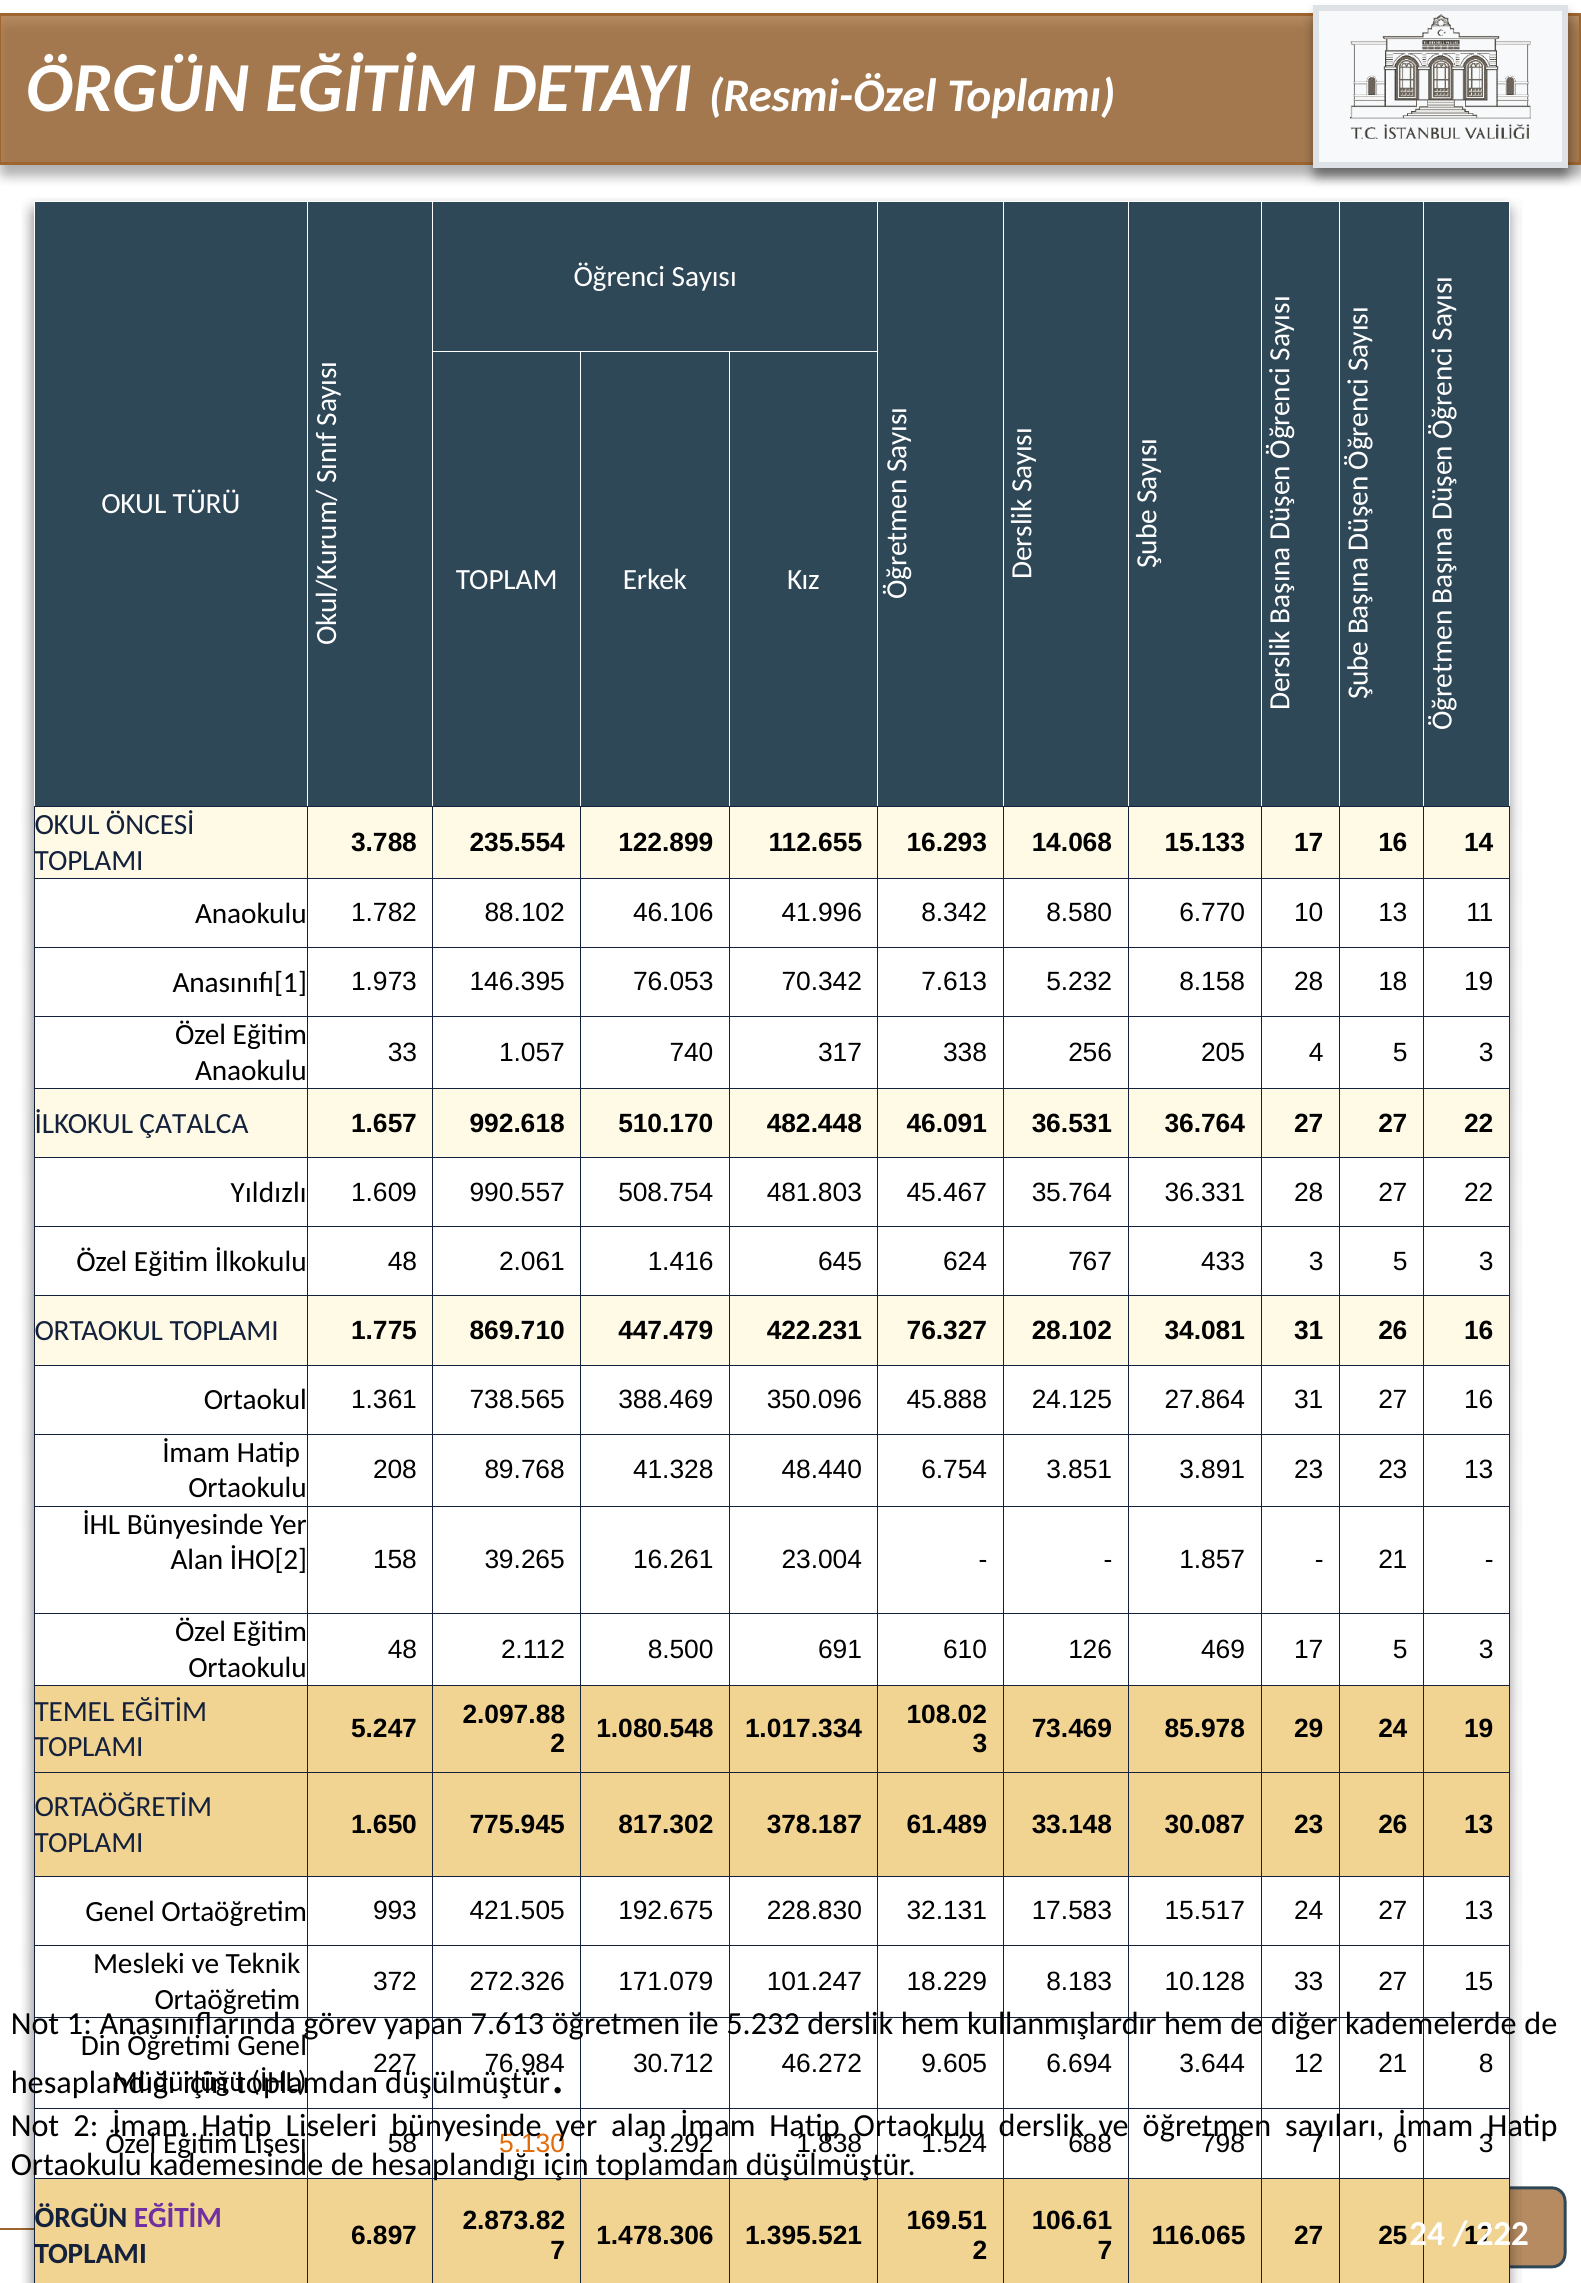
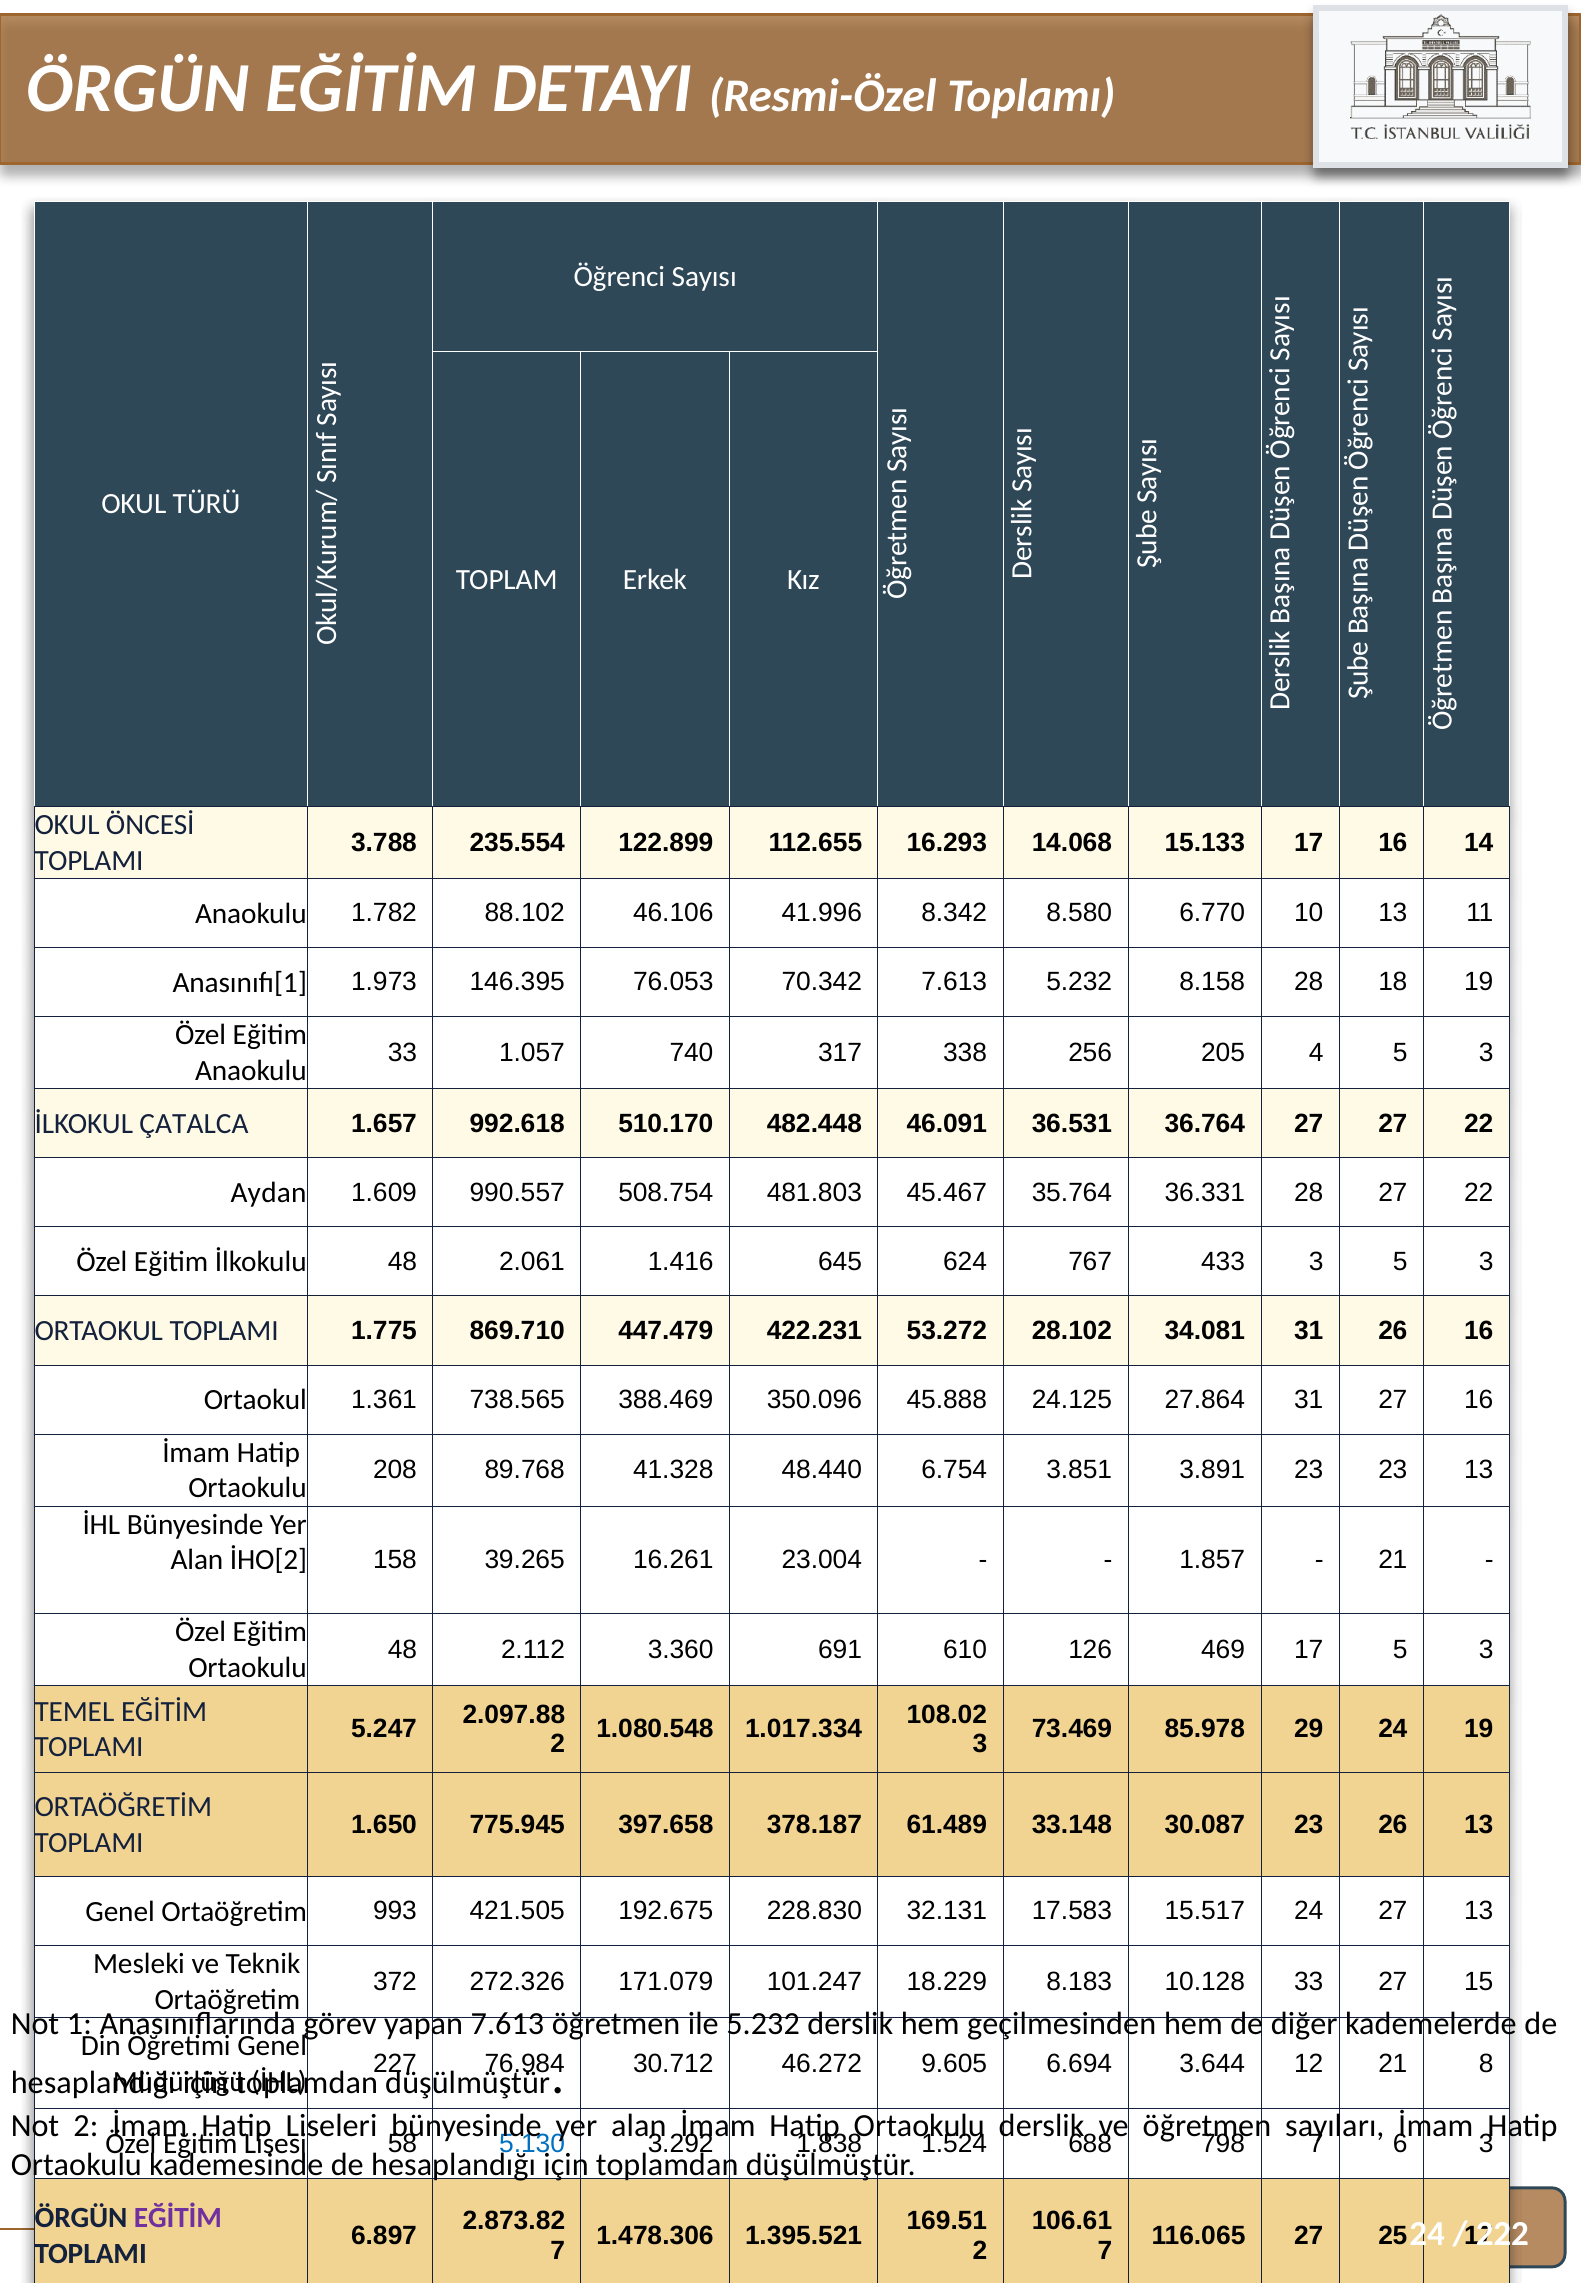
Yıldızlı: Yıldızlı -> Aydan
76.327: 76.327 -> 53.272
8.500: 8.500 -> 3.360
817.302: 817.302 -> 397.658
kullanmışlardır: kullanmışlardır -> geçilmesinden
5.130 colour: orange -> blue
